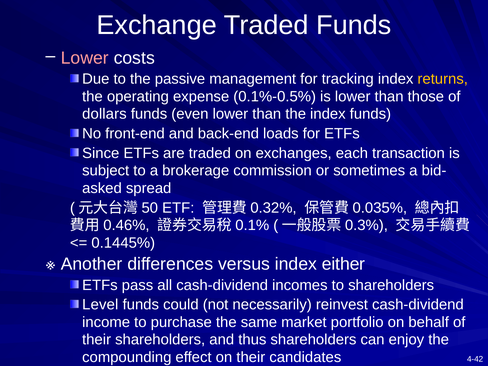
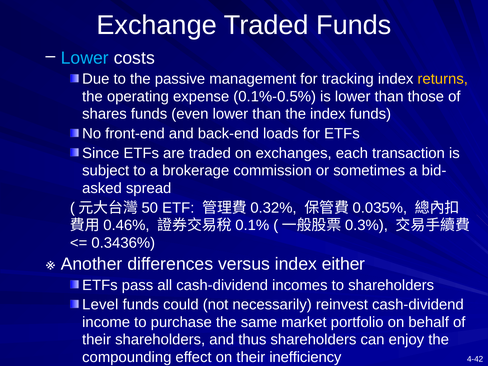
Lower at (85, 58) colour: pink -> light blue
dollars: dollars -> shares
0.1445%: 0.1445% -> 0.3436%
candidates: candidates -> inefficiency
